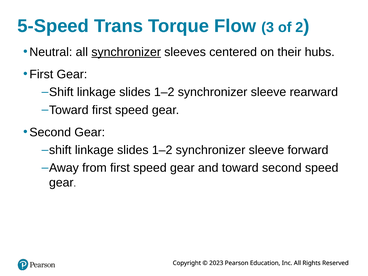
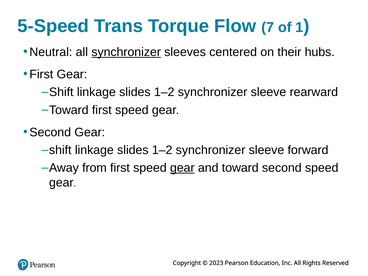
3: 3 -> 7
2: 2 -> 1
gear at (182, 168) underline: none -> present
